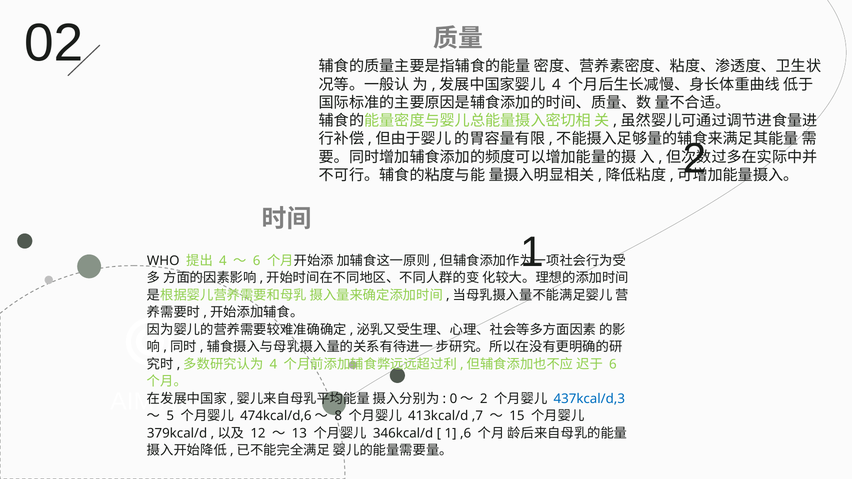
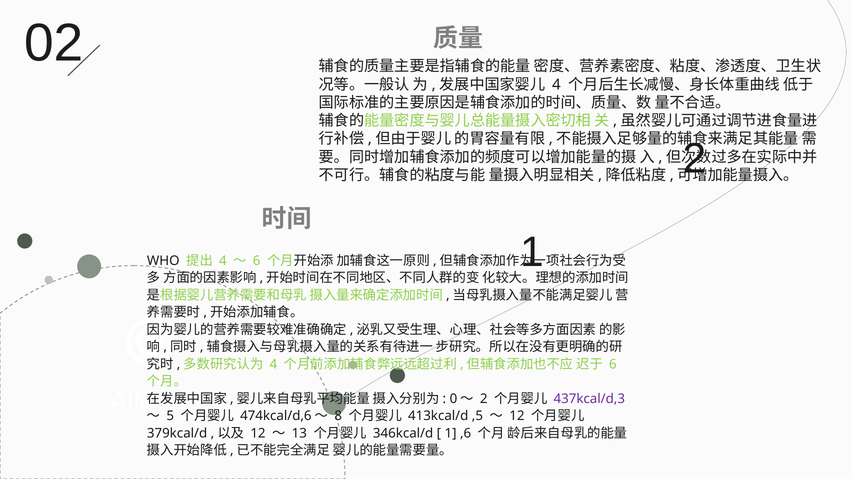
437kcal/d,3 colour: blue -> purple
,7: ,7 -> ,5
15 at (517, 416): 15 -> 12
